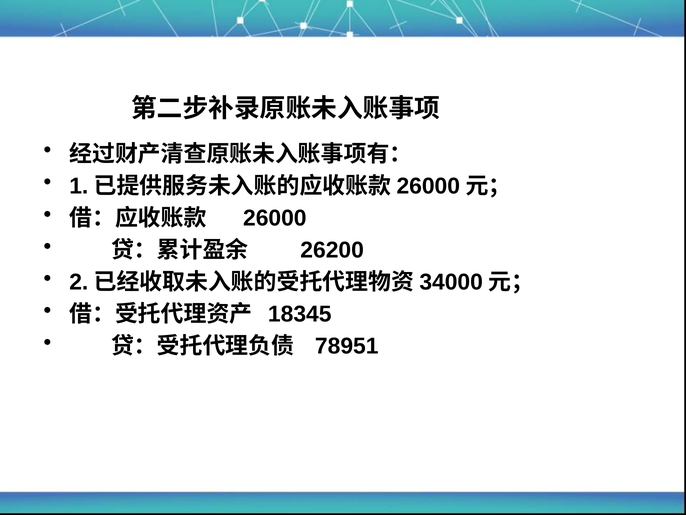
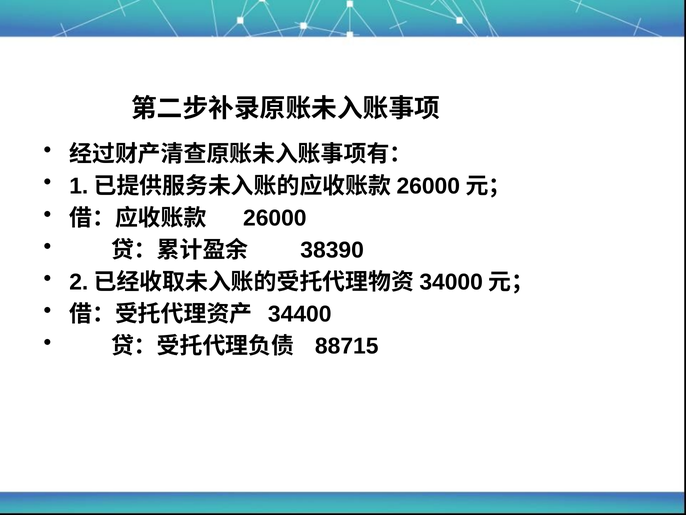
26200: 26200 -> 38390
18345: 18345 -> 34400
78951: 78951 -> 88715
